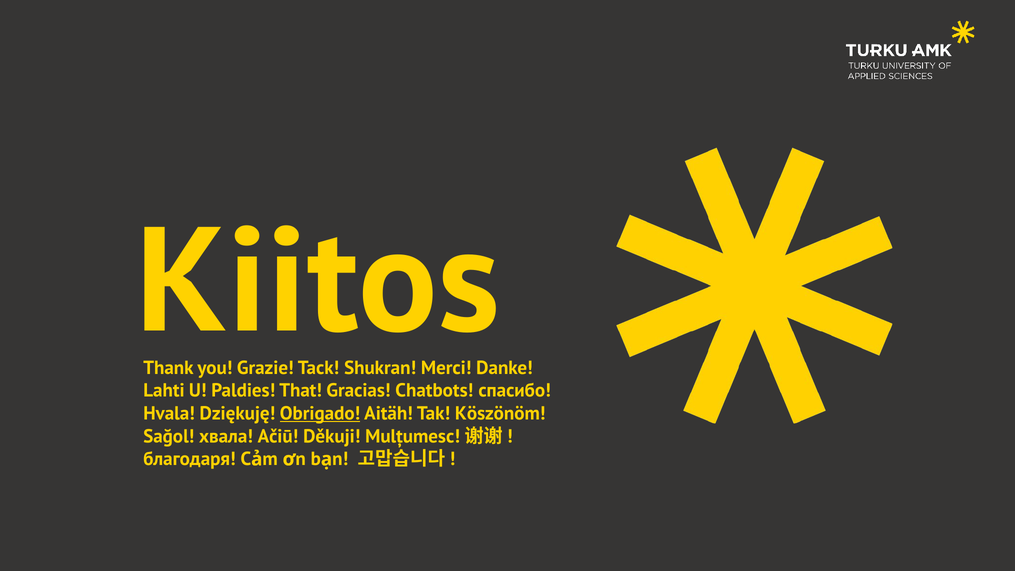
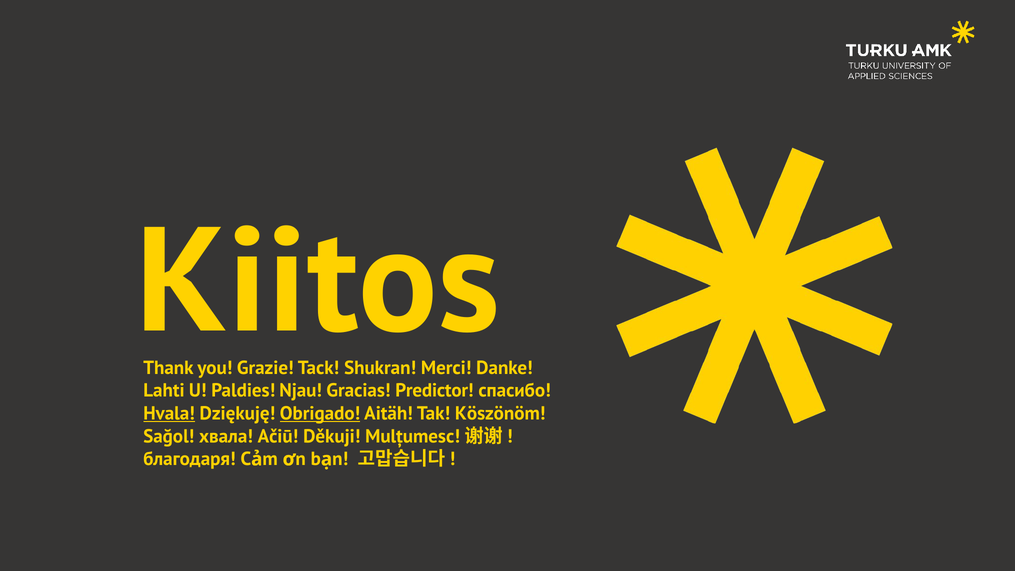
That: That -> Njau
Chatbots: Chatbots -> Predictor
Hvala underline: none -> present
